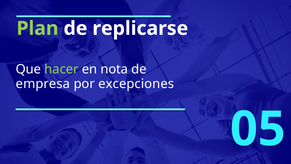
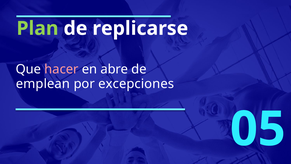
hacer colour: light green -> pink
nota: nota -> abre
empresa: empresa -> emplean
